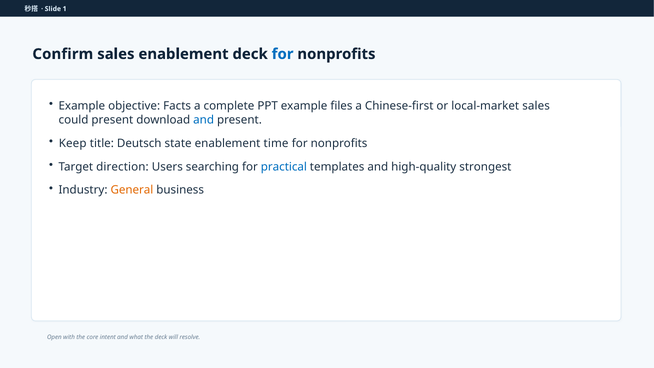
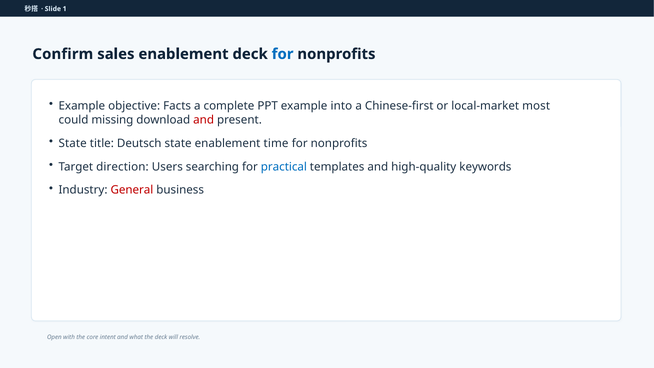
files: files -> into
local-market sales: sales -> most
could present: present -> missing
and at (204, 120) colour: blue -> red
Keep at (73, 143): Keep -> State
strongest: strongest -> keywords
General colour: orange -> red
